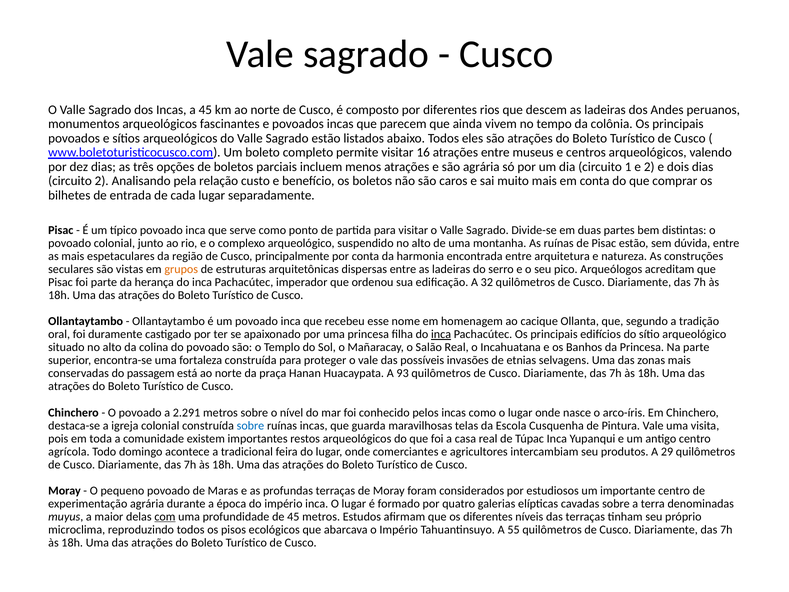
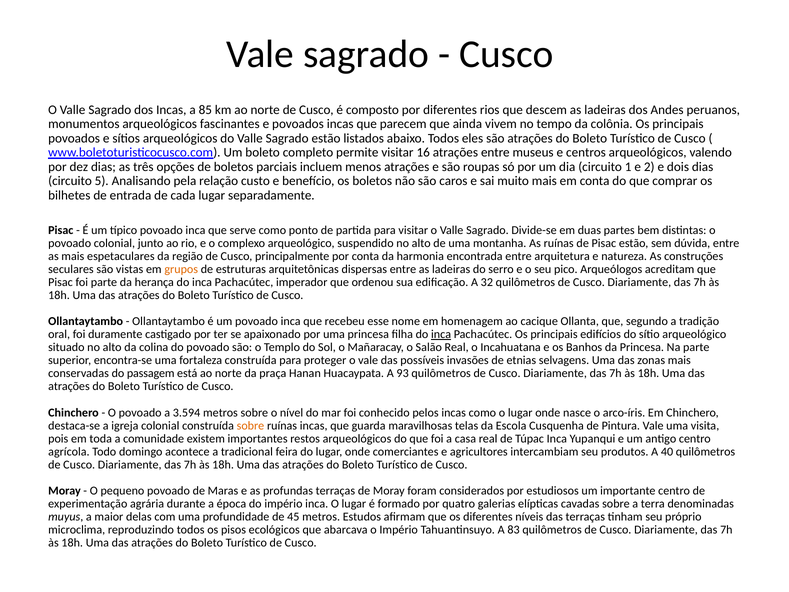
a 45: 45 -> 85
são agrária: agrária -> roupas
circuito 2: 2 -> 5
2.291: 2.291 -> 3.594
sobre at (250, 425) colour: blue -> orange
29: 29 -> 40
com underline: present -> none
55: 55 -> 83
